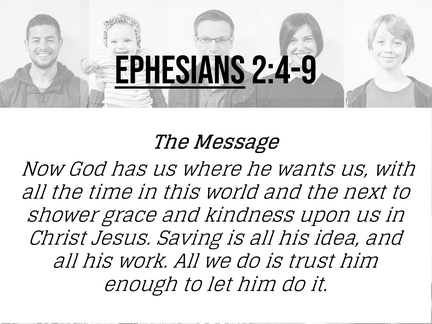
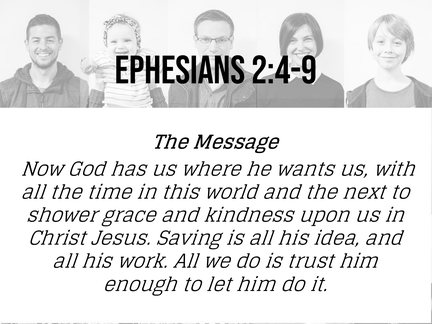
Ephesians underline: present -> none
